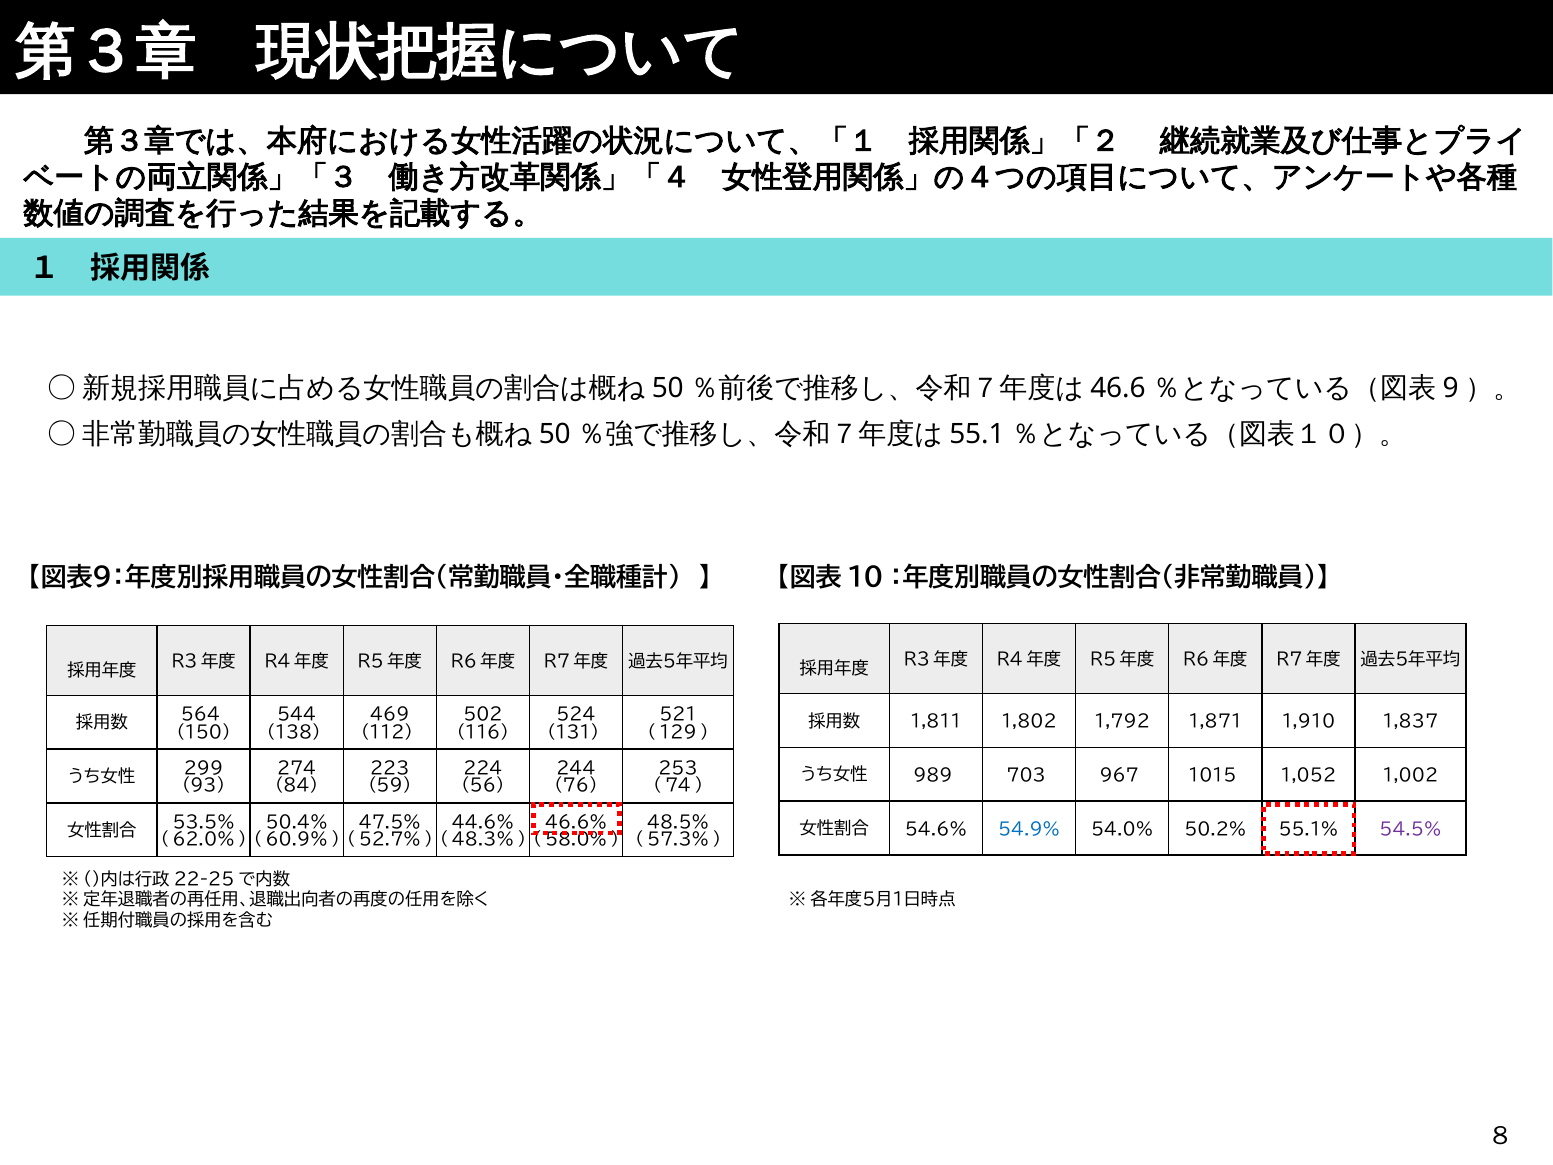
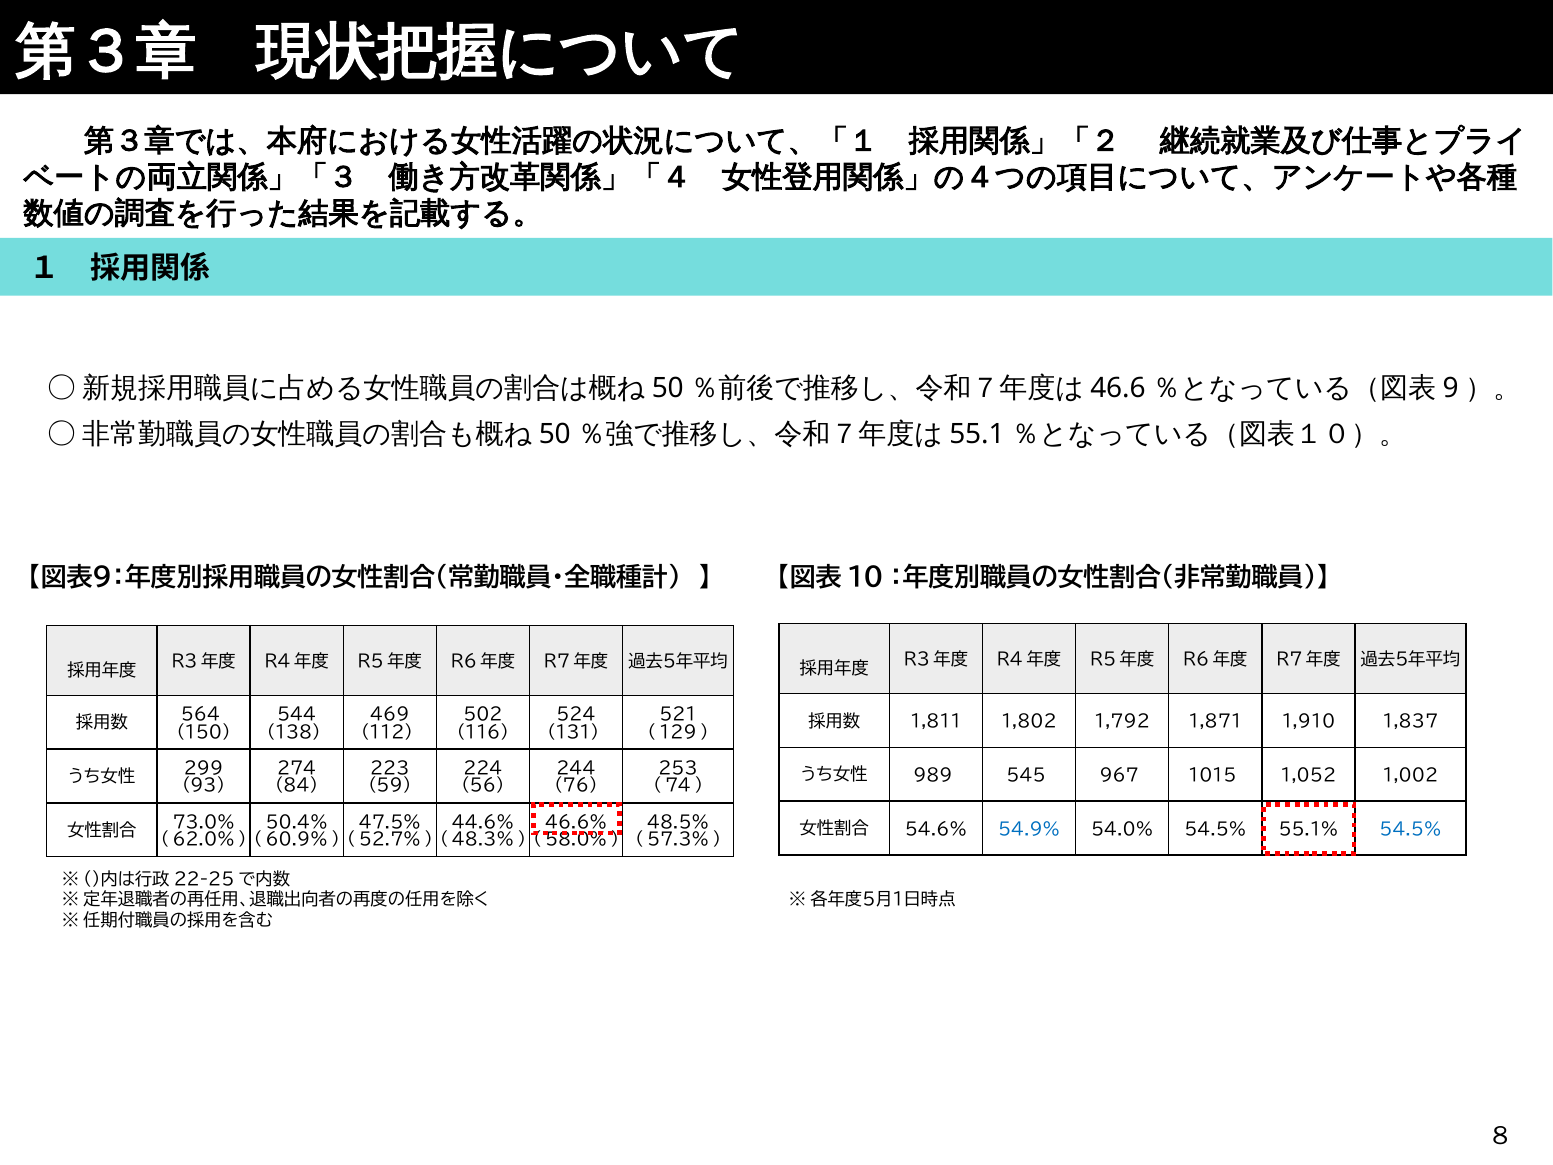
703: 703 -> 545
54.0% 50.2%: 50.2% -> 54.5%
54.5% at (1410, 829) colour: purple -> blue
53.5%: 53.5% -> 73.0%
